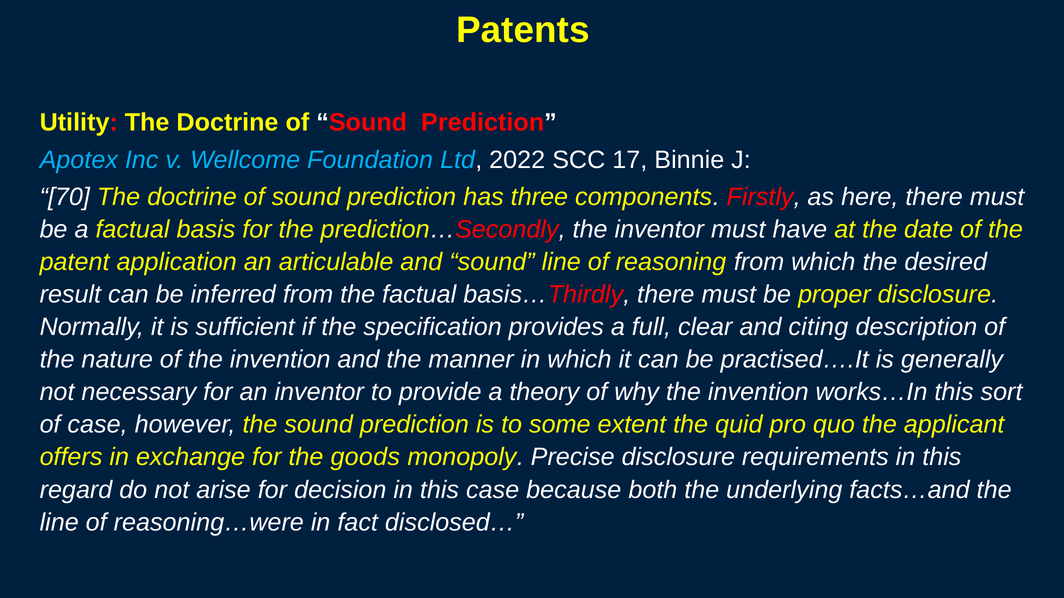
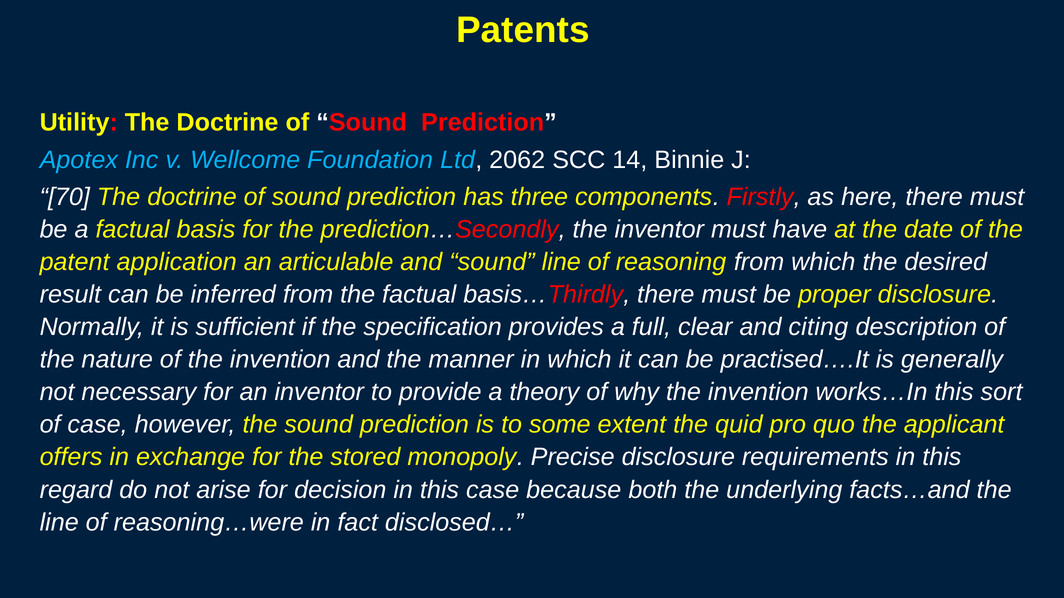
2022: 2022 -> 2062
17: 17 -> 14
goods: goods -> stored
